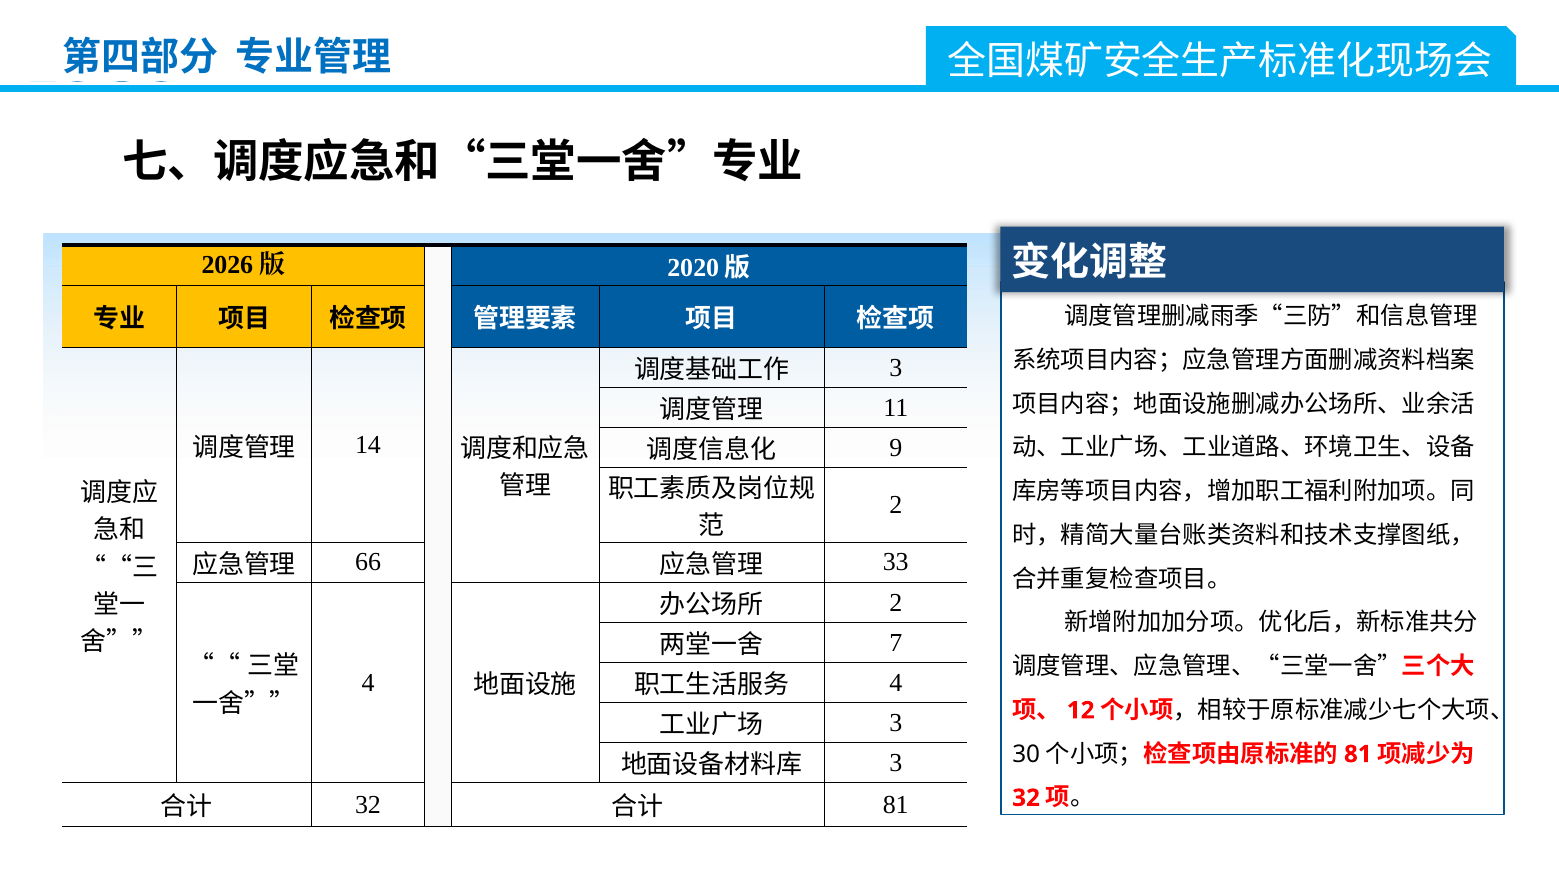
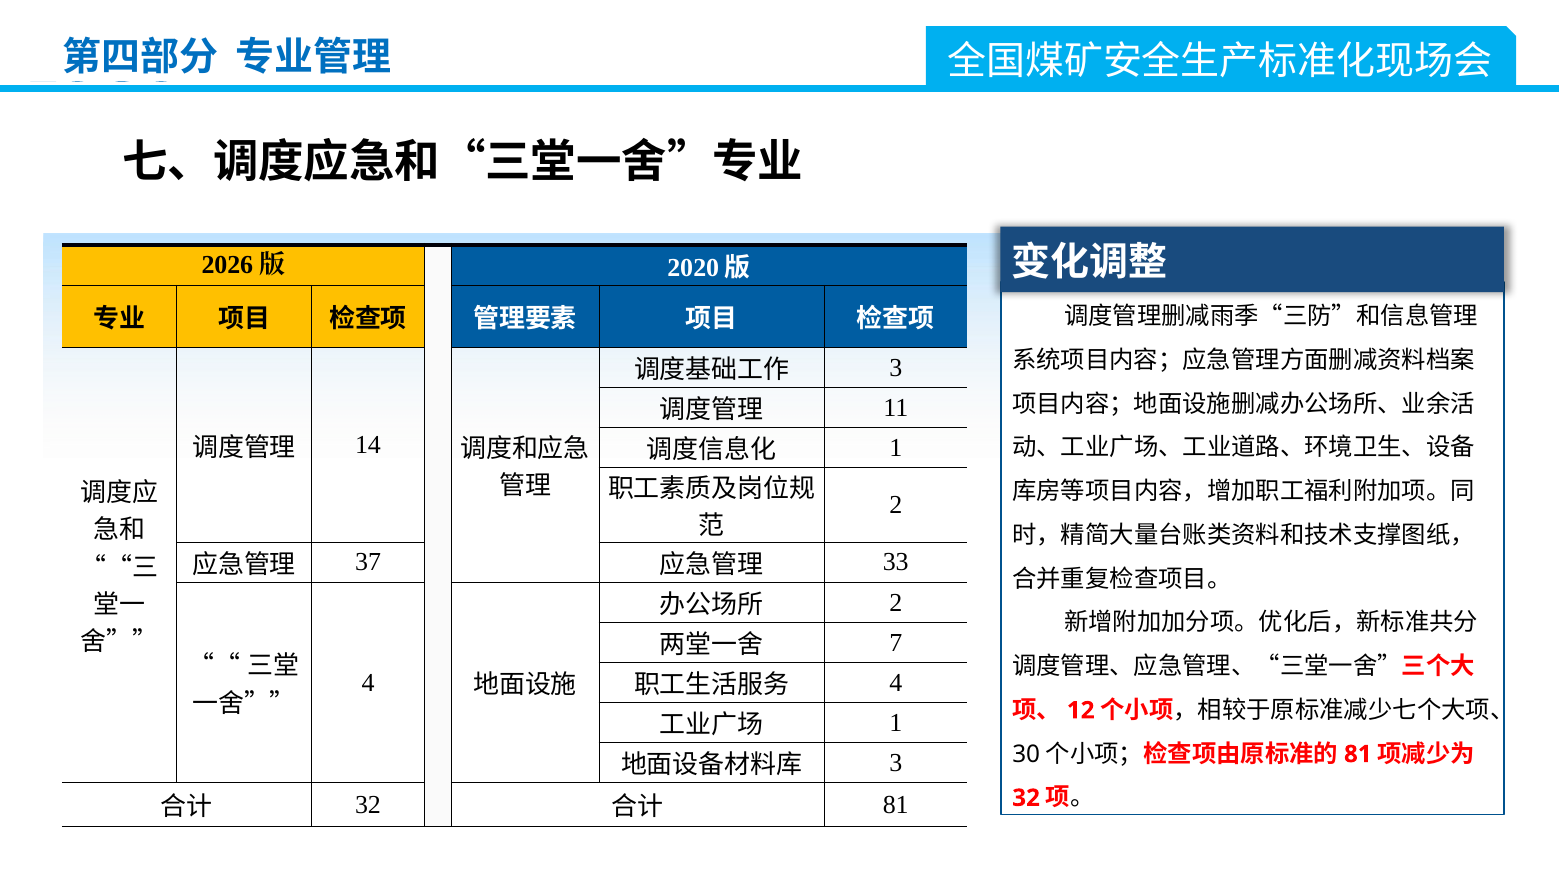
9 at (896, 448): 9 -> 1
66: 66 -> 37
3 at (896, 723): 3 -> 1
